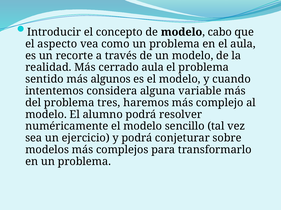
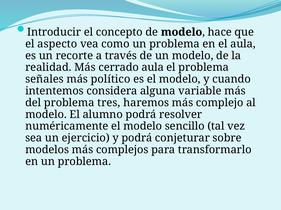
cabo: cabo -> hace
sentido: sentido -> señales
algunos: algunos -> político
